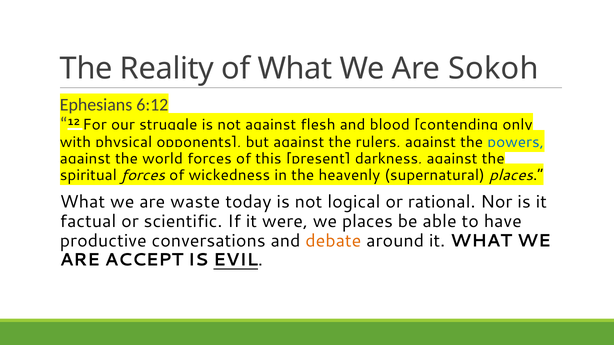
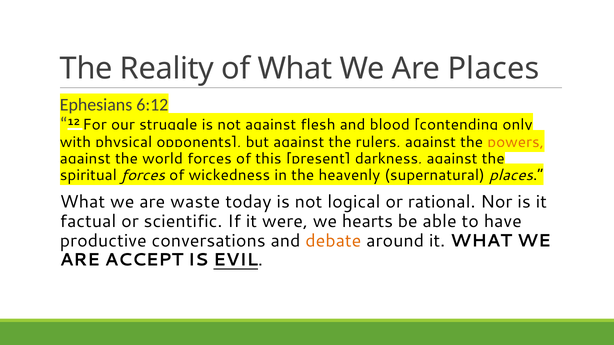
Are Sokoh: Sokoh -> Places
powers colour: blue -> orange
we places: places -> hearts
